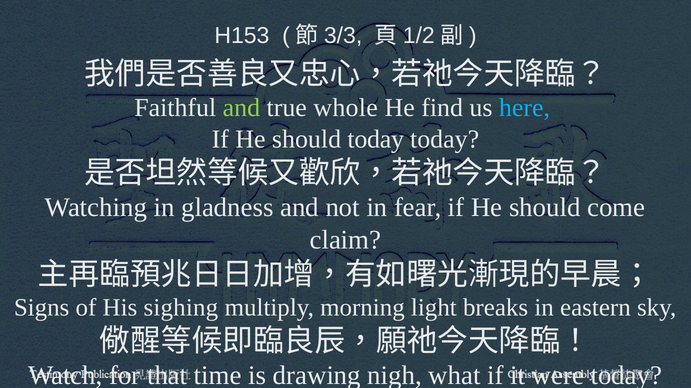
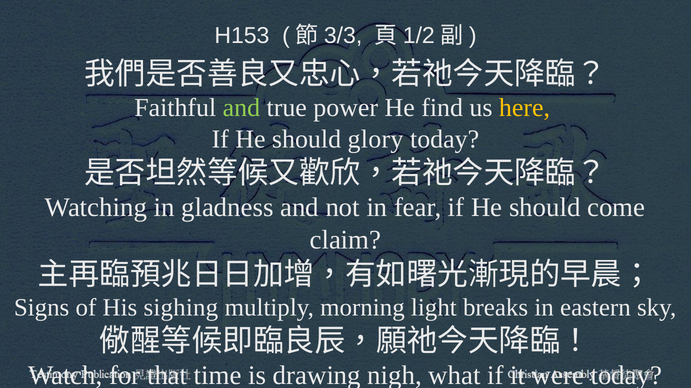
whole: whole -> power
here colour: light blue -> yellow
should today: today -> glory
